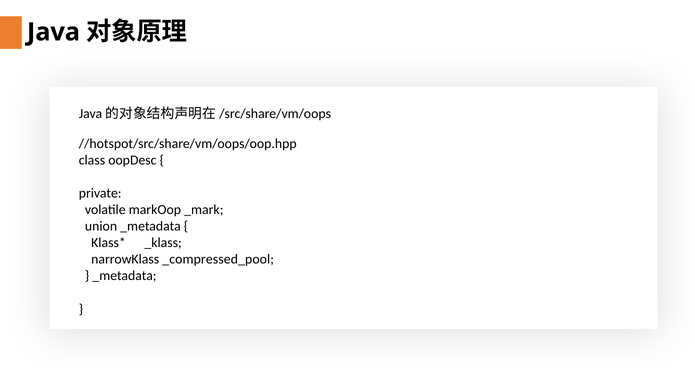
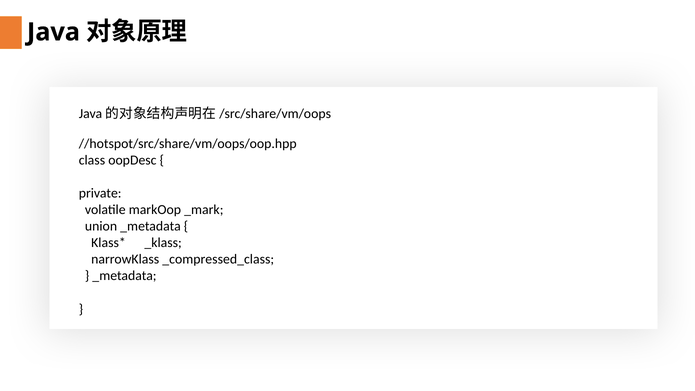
_compressed_pool: _compressed_pool -> _compressed_class
